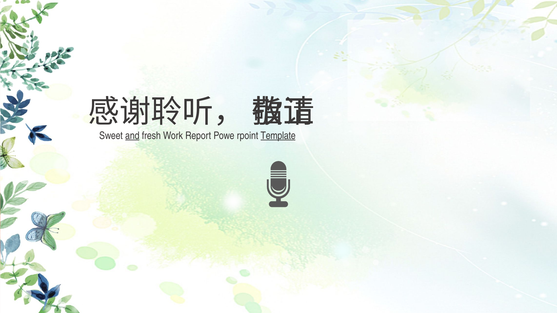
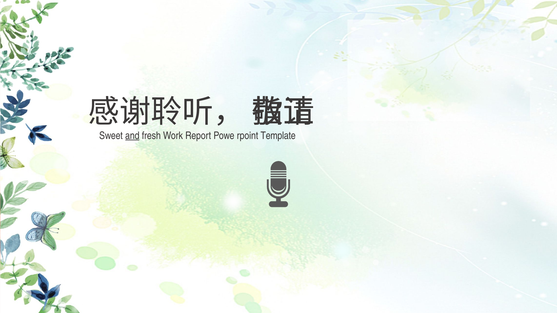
Template underline: present -> none
